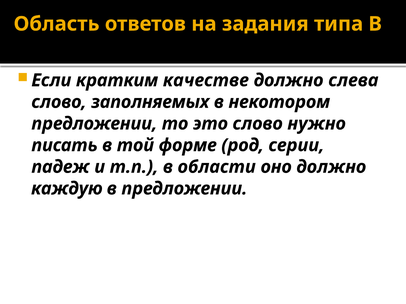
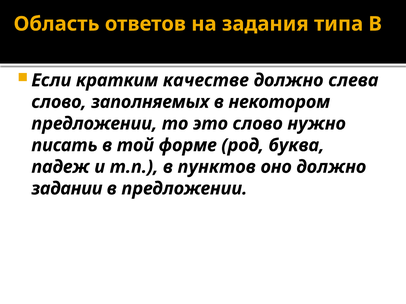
серии: серии -> буква
области: области -> пунктов
каждую: каждую -> задании
